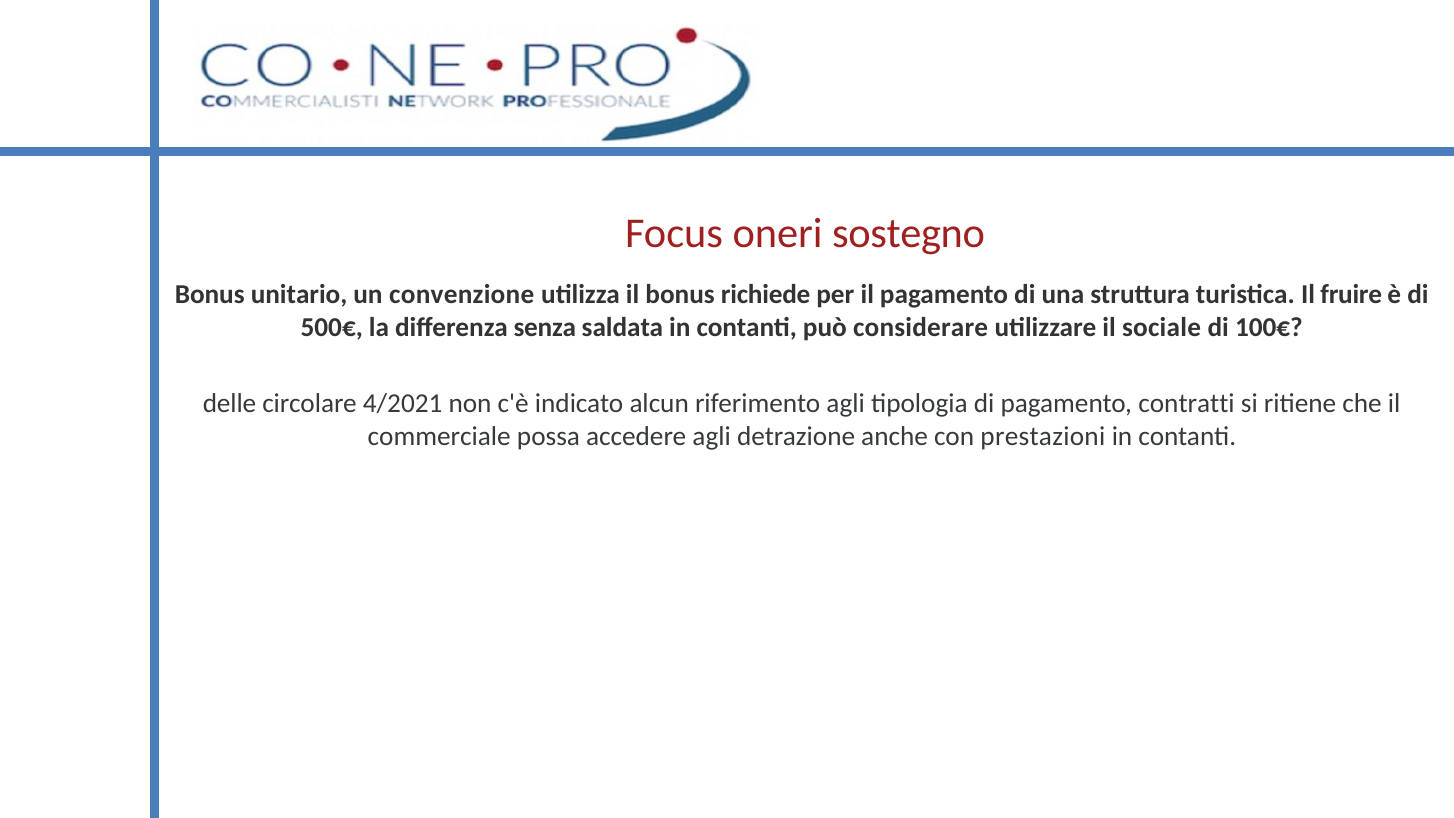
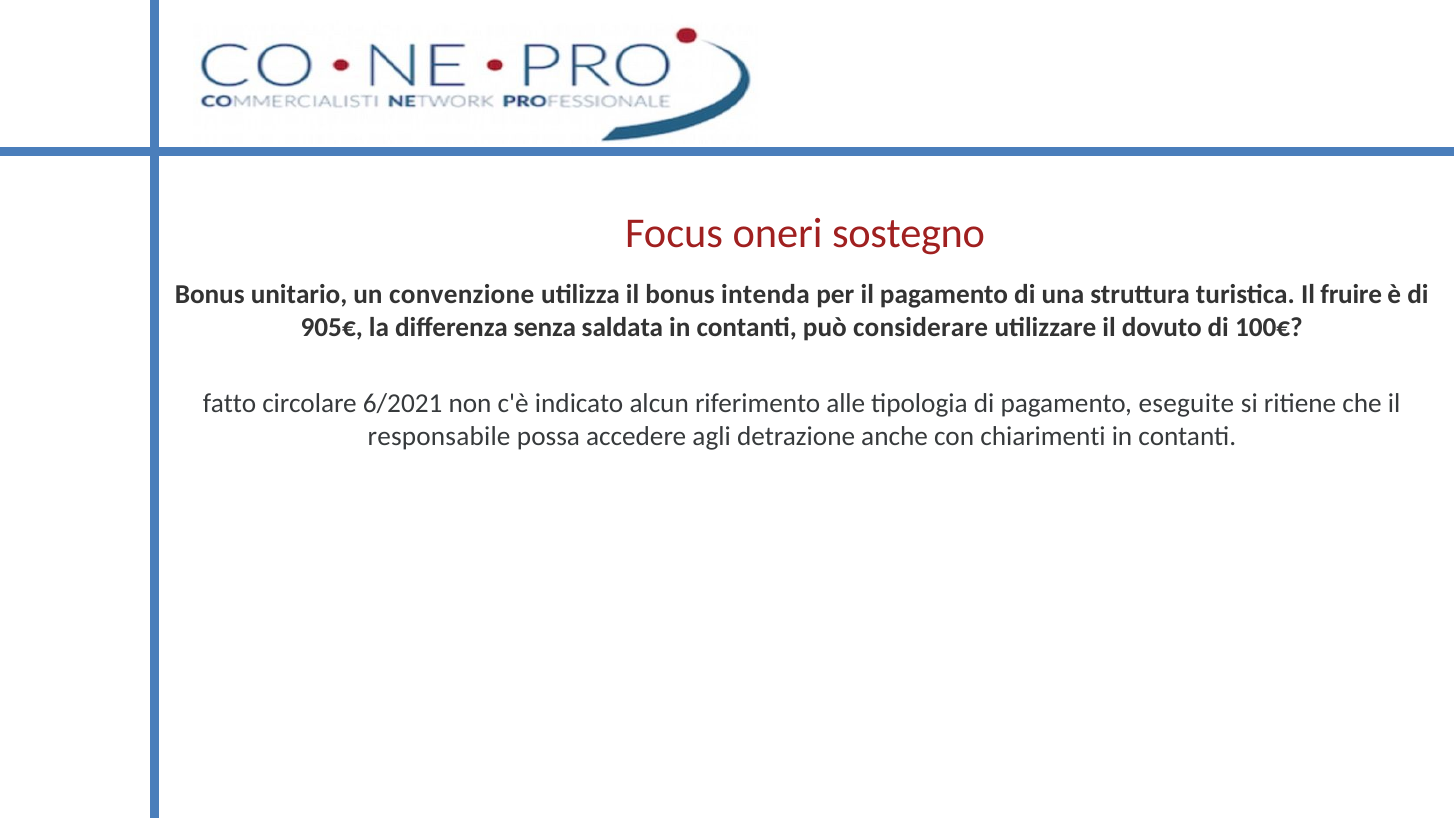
richiede: richiede -> intenda
500€: 500€ -> 905€
sociale: sociale -> dovuto
delle: delle -> fatto
4/2021: 4/2021 -> 6/2021
riferimento agli: agli -> alle
contratti: contratti -> eseguite
commerciale: commerciale -> responsabile
prestazioni: prestazioni -> chiarimenti
